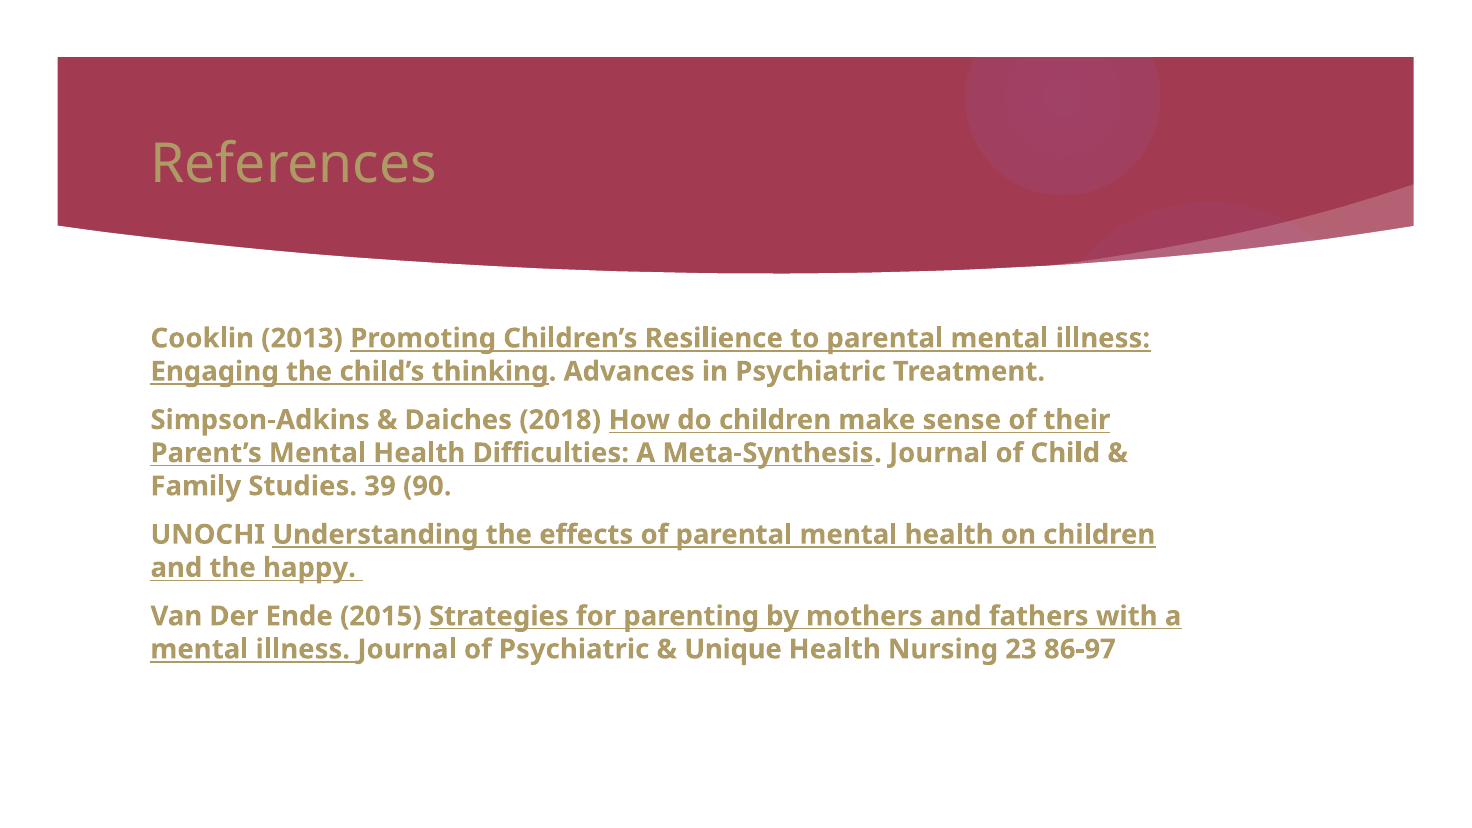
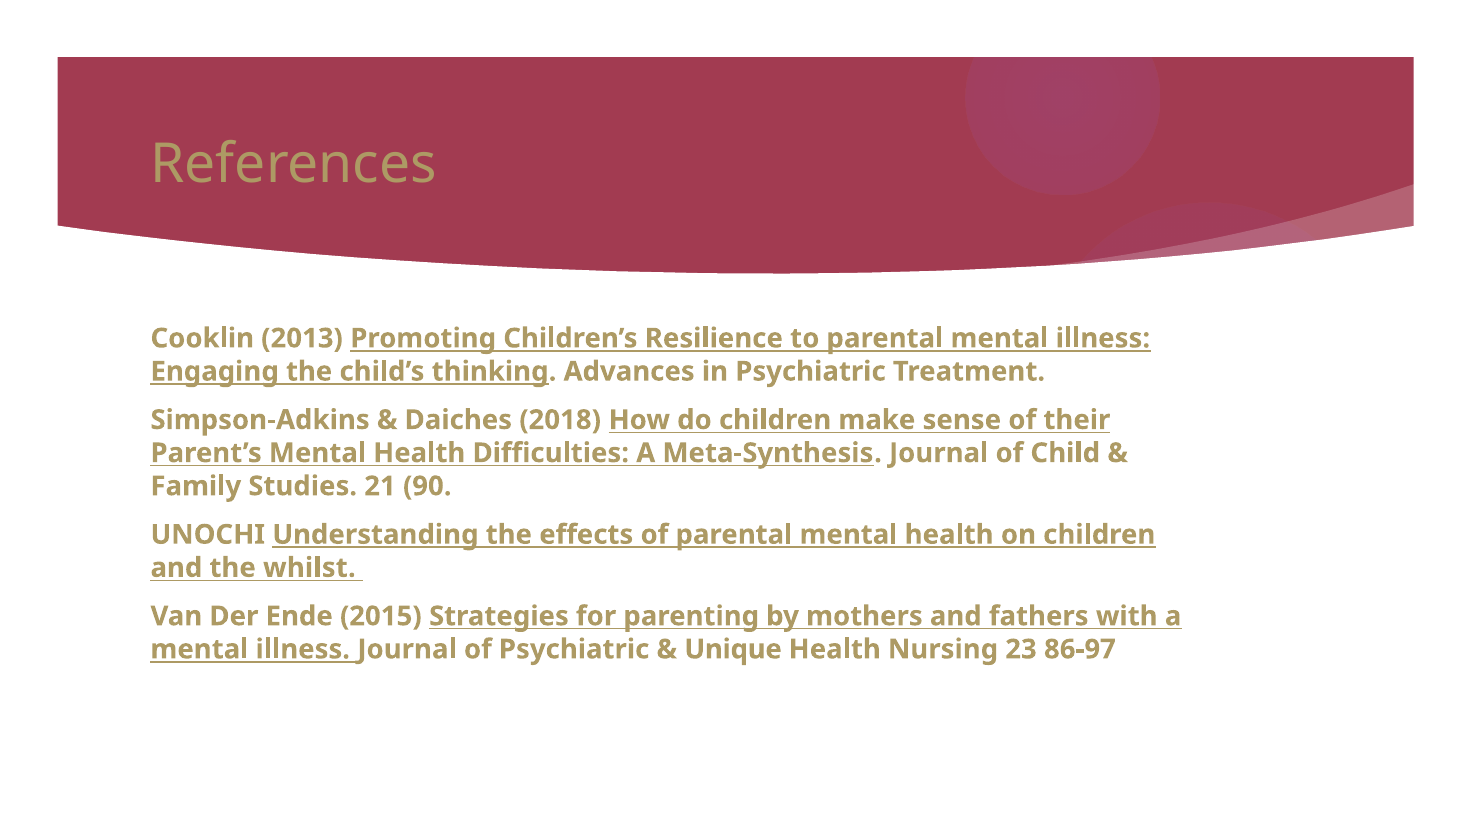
39: 39 -> 21
happy: happy -> whilst
